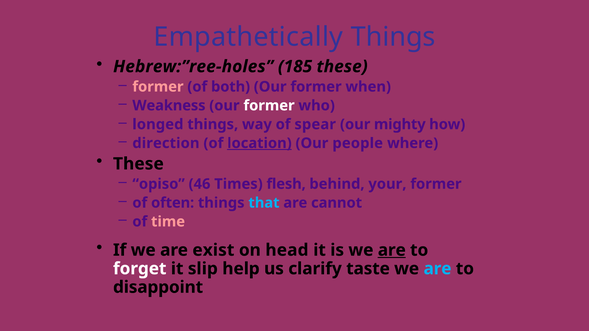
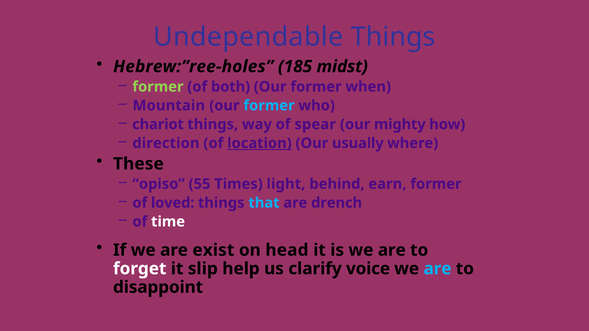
Empathetically: Empathetically -> Undependable
185 these: these -> midst
former at (158, 87) colour: pink -> light green
Weakness: Weakness -> Mountain
former at (269, 106) colour: white -> light blue
longed: longed -> chariot
people: people -> usually
46: 46 -> 55
flesh: flesh -> light
your: your -> earn
often: often -> loved
cannot: cannot -> drench
time colour: pink -> white
are at (392, 250) underline: present -> none
taste: taste -> voice
